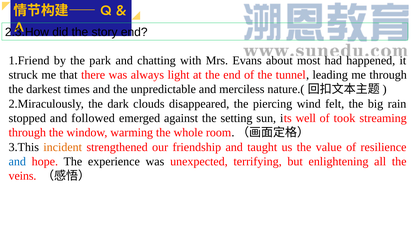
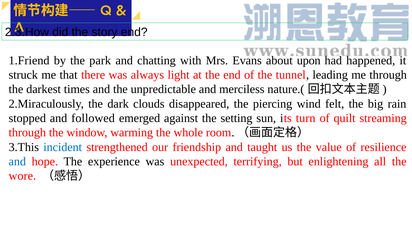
most: most -> upon
well: well -> turn
took: took -> quilt
incident colour: orange -> blue
veins: veins -> wore
